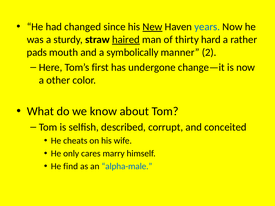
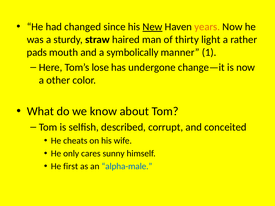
years colour: blue -> orange
haired underline: present -> none
hard: hard -> light
2: 2 -> 1
first: first -> lose
marry: marry -> sunny
find: find -> first
